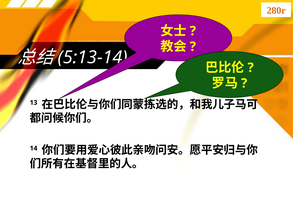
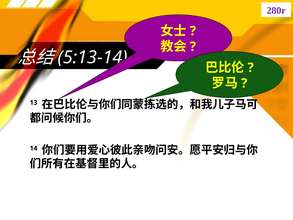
280r colour: orange -> purple
